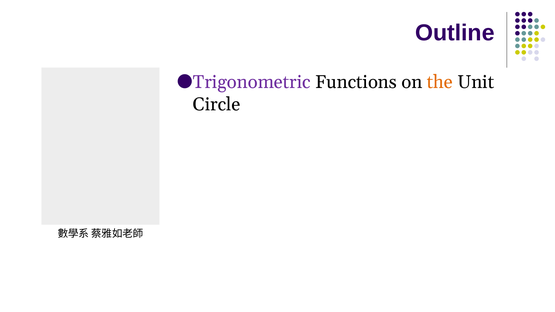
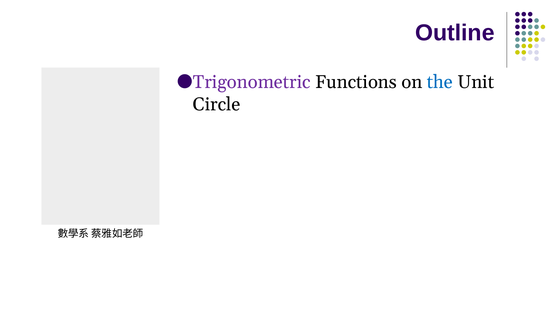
the colour: orange -> blue
